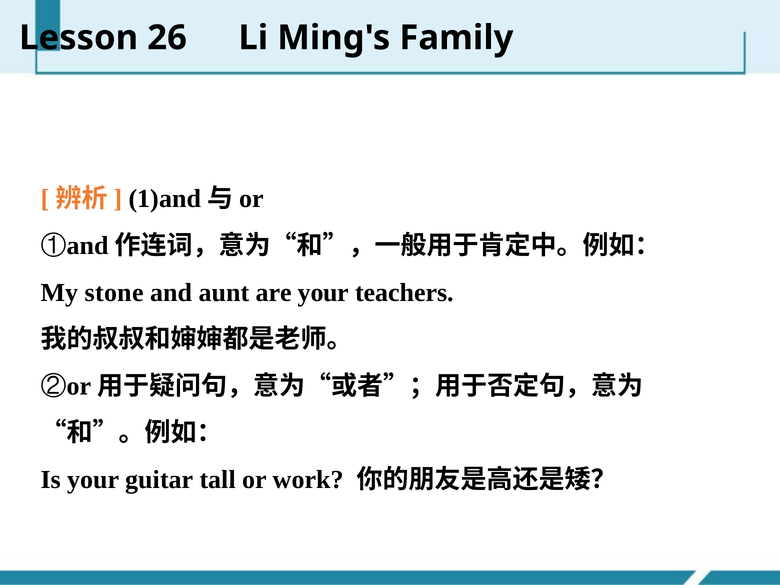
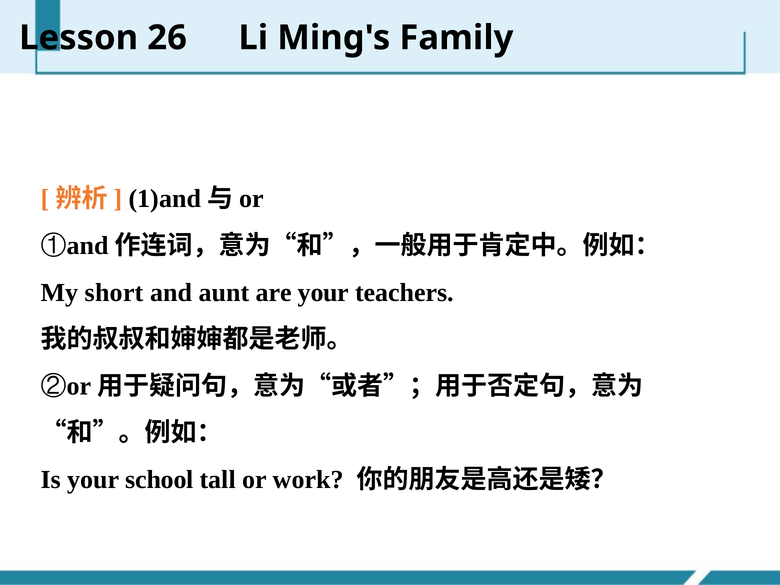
stone: stone -> short
guitar: guitar -> school
